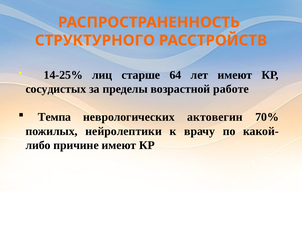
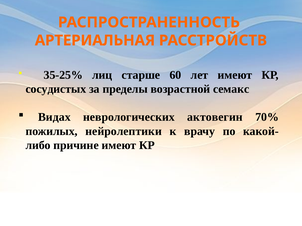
СТРУКТУРНОГО: СТРУКТУРНОГО -> АРТЕРИАЛЬНАЯ
14-25%: 14-25% -> 35-25%
64: 64 -> 60
работе: работе -> семакс
Темпа: Темпа -> Видах
